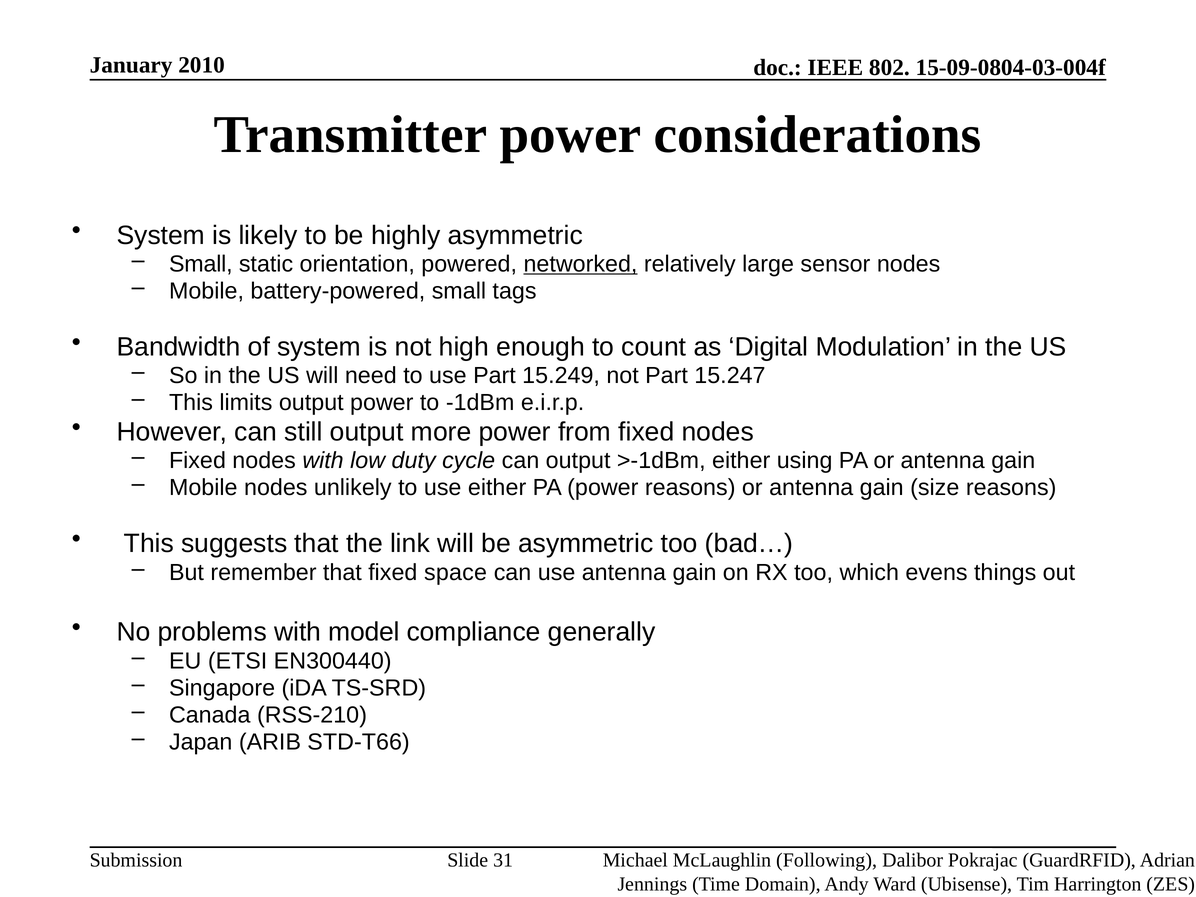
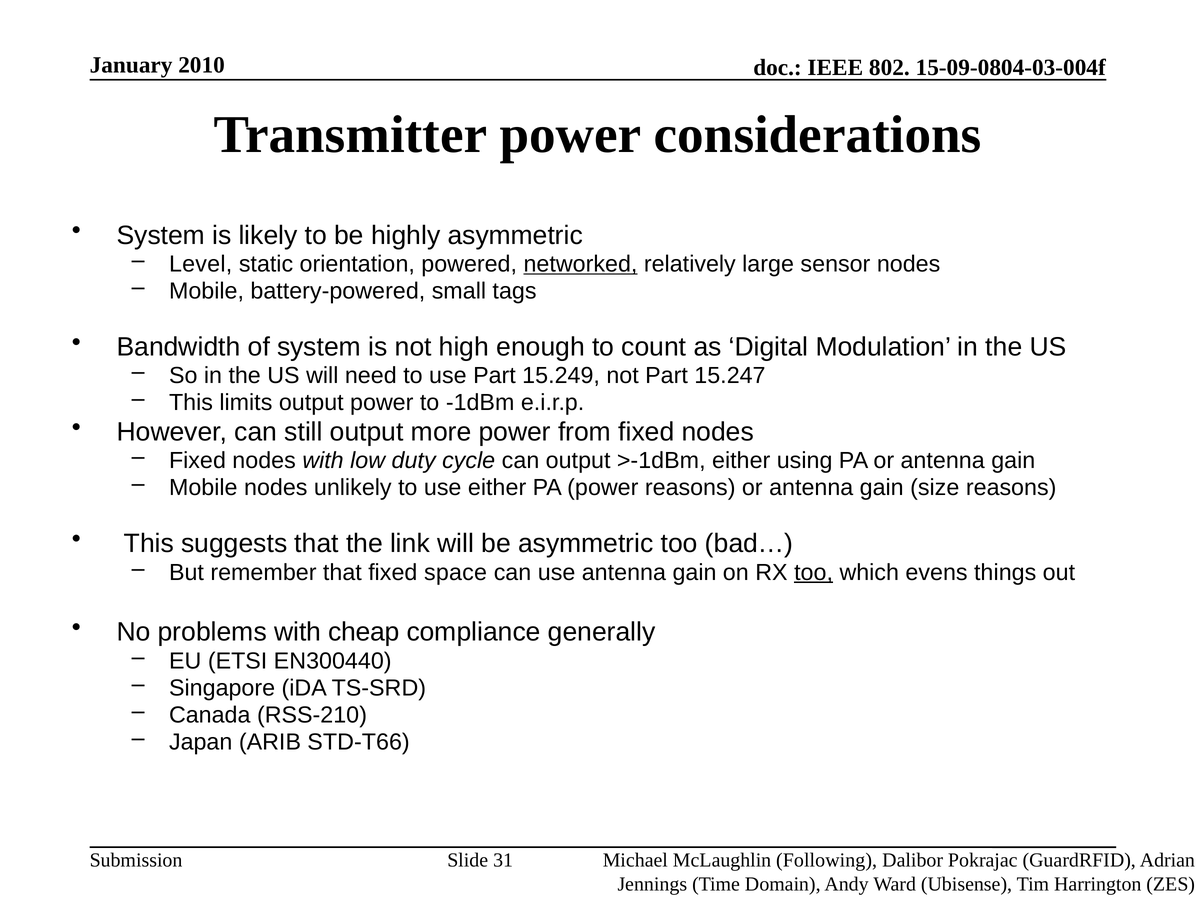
Small at (201, 264): Small -> Level
too at (814, 572) underline: none -> present
model: model -> cheap
